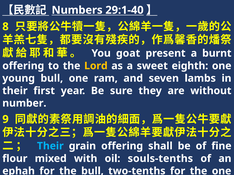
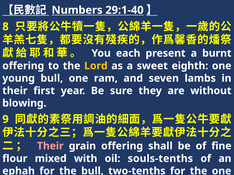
goat: goat -> each
number: number -> blowing
Their at (50, 146) colour: light blue -> pink
